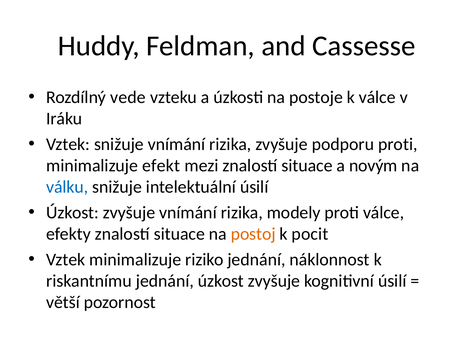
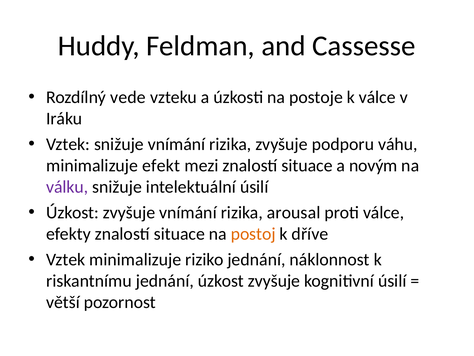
podporu proti: proti -> váhu
válku colour: blue -> purple
modely: modely -> arousal
pocit: pocit -> dříve
